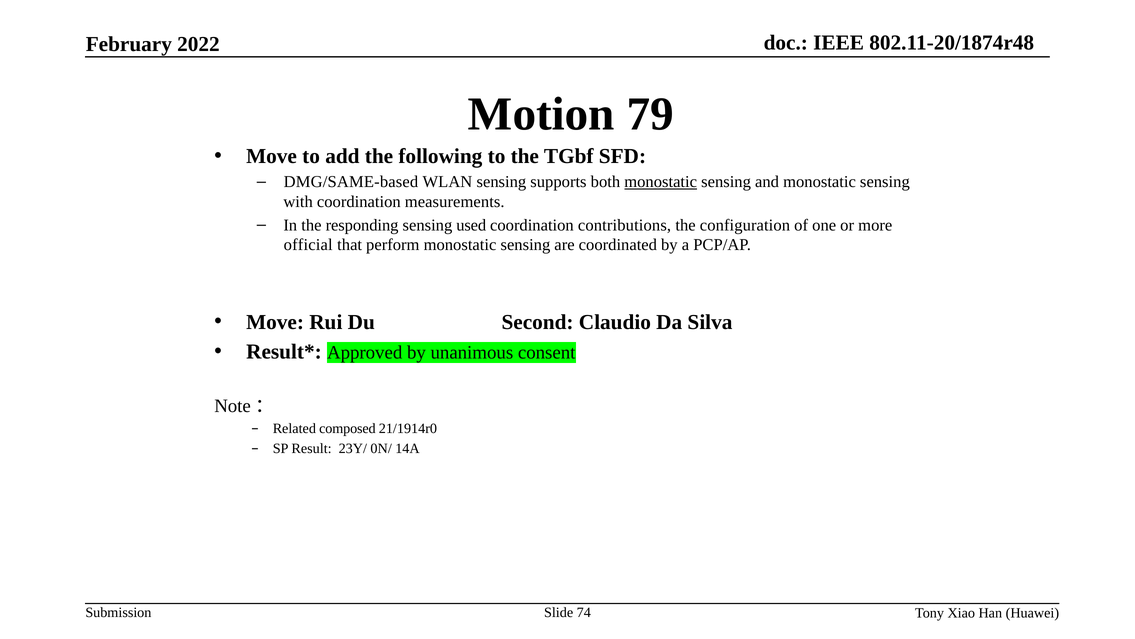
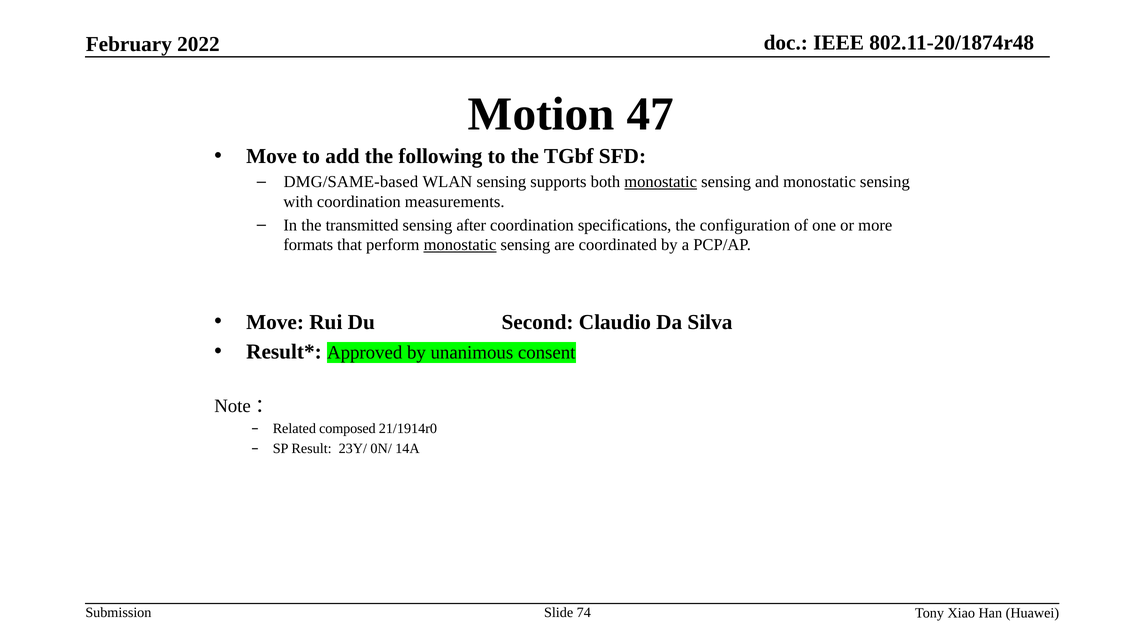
79: 79 -> 47
responding: responding -> transmitted
used: used -> after
contributions: contributions -> specifications
official: official -> formats
monostatic at (460, 245) underline: none -> present
